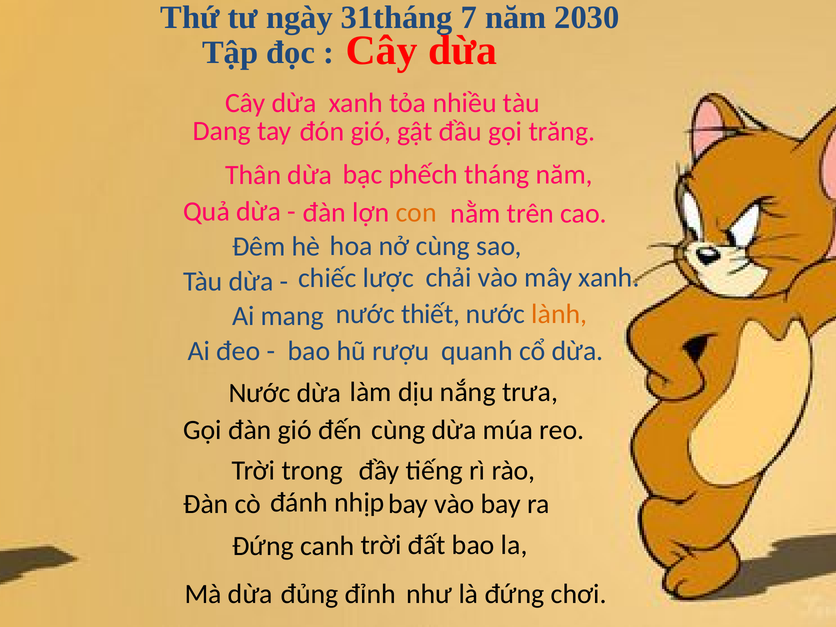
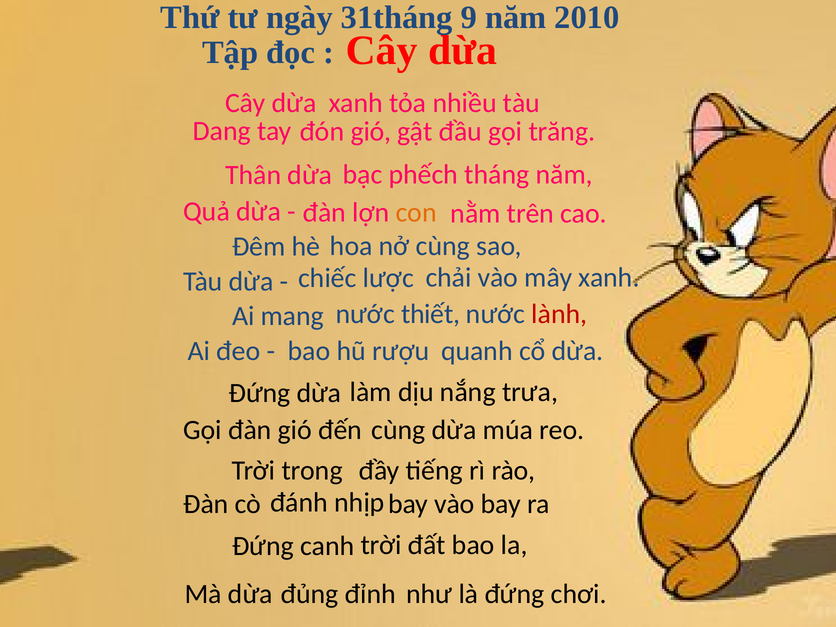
7: 7 -> 9
2030: 2030 -> 2010
lành colour: orange -> red
Nước at (260, 393): Nước -> Đứng
